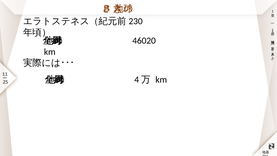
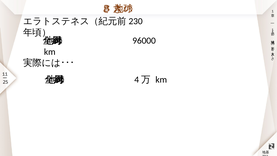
46020: 46020 -> 96000
